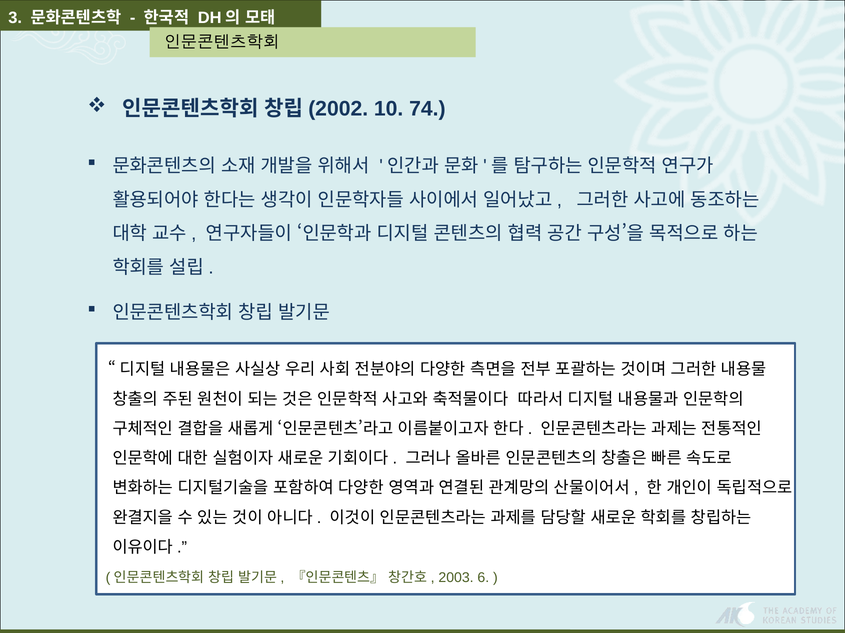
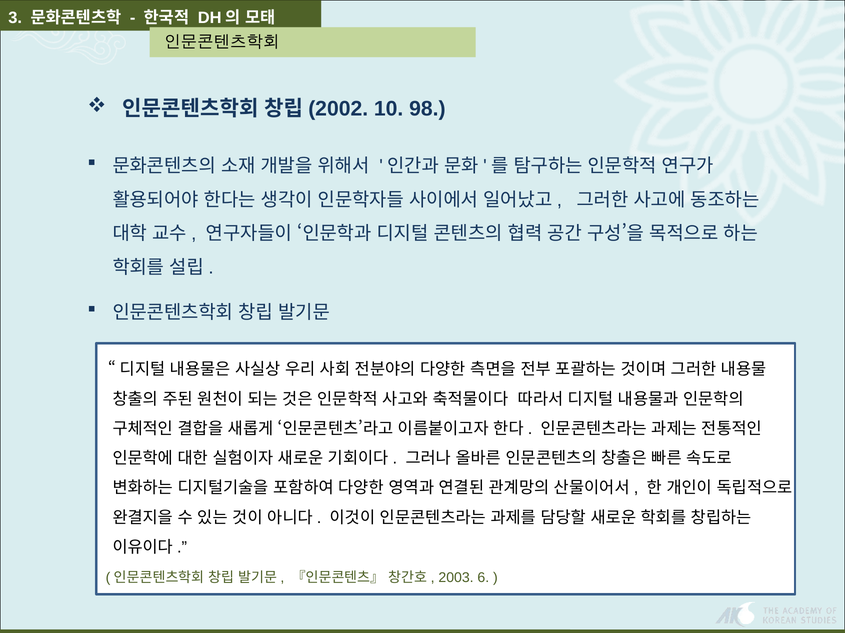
74: 74 -> 98
